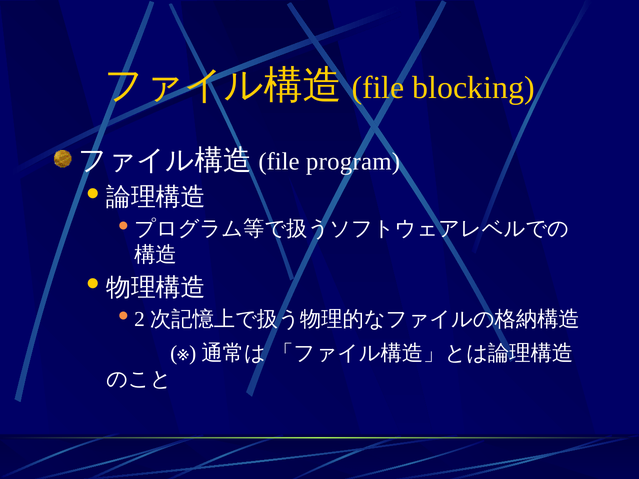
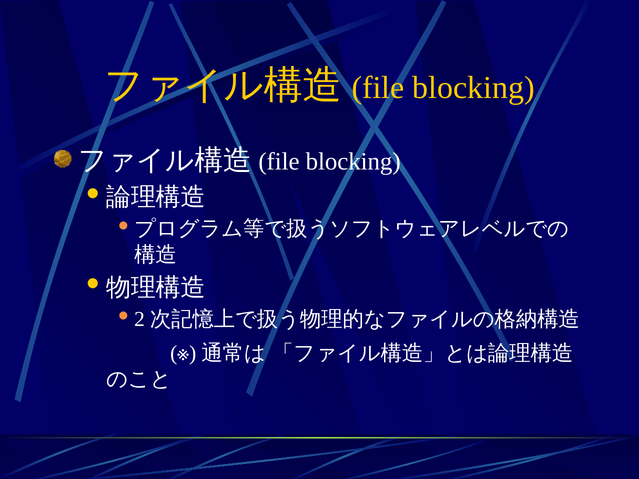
program at (353, 162): program -> blocking
